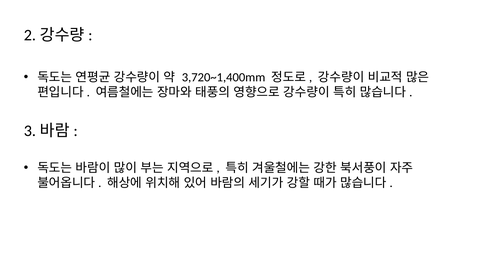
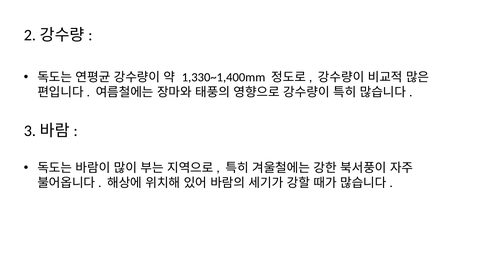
3,720~1,400mm: 3,720~1,400mm -> 1,330~1,400mm
